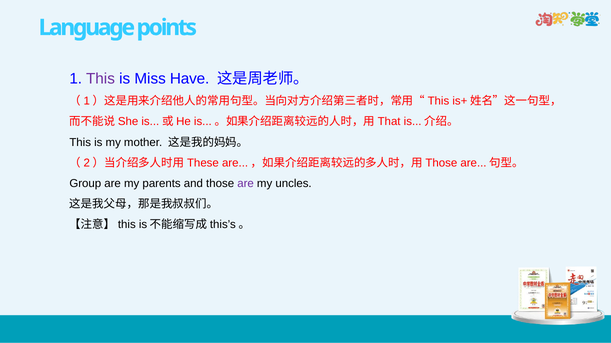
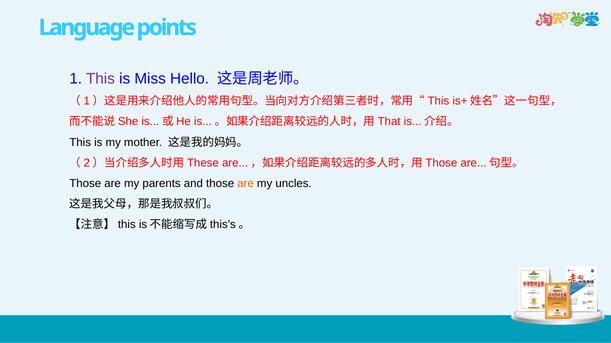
Have: Have -> Hello
Group at (85, 184): Group -> Those
are at (246, 184) colour: purple -> orange
